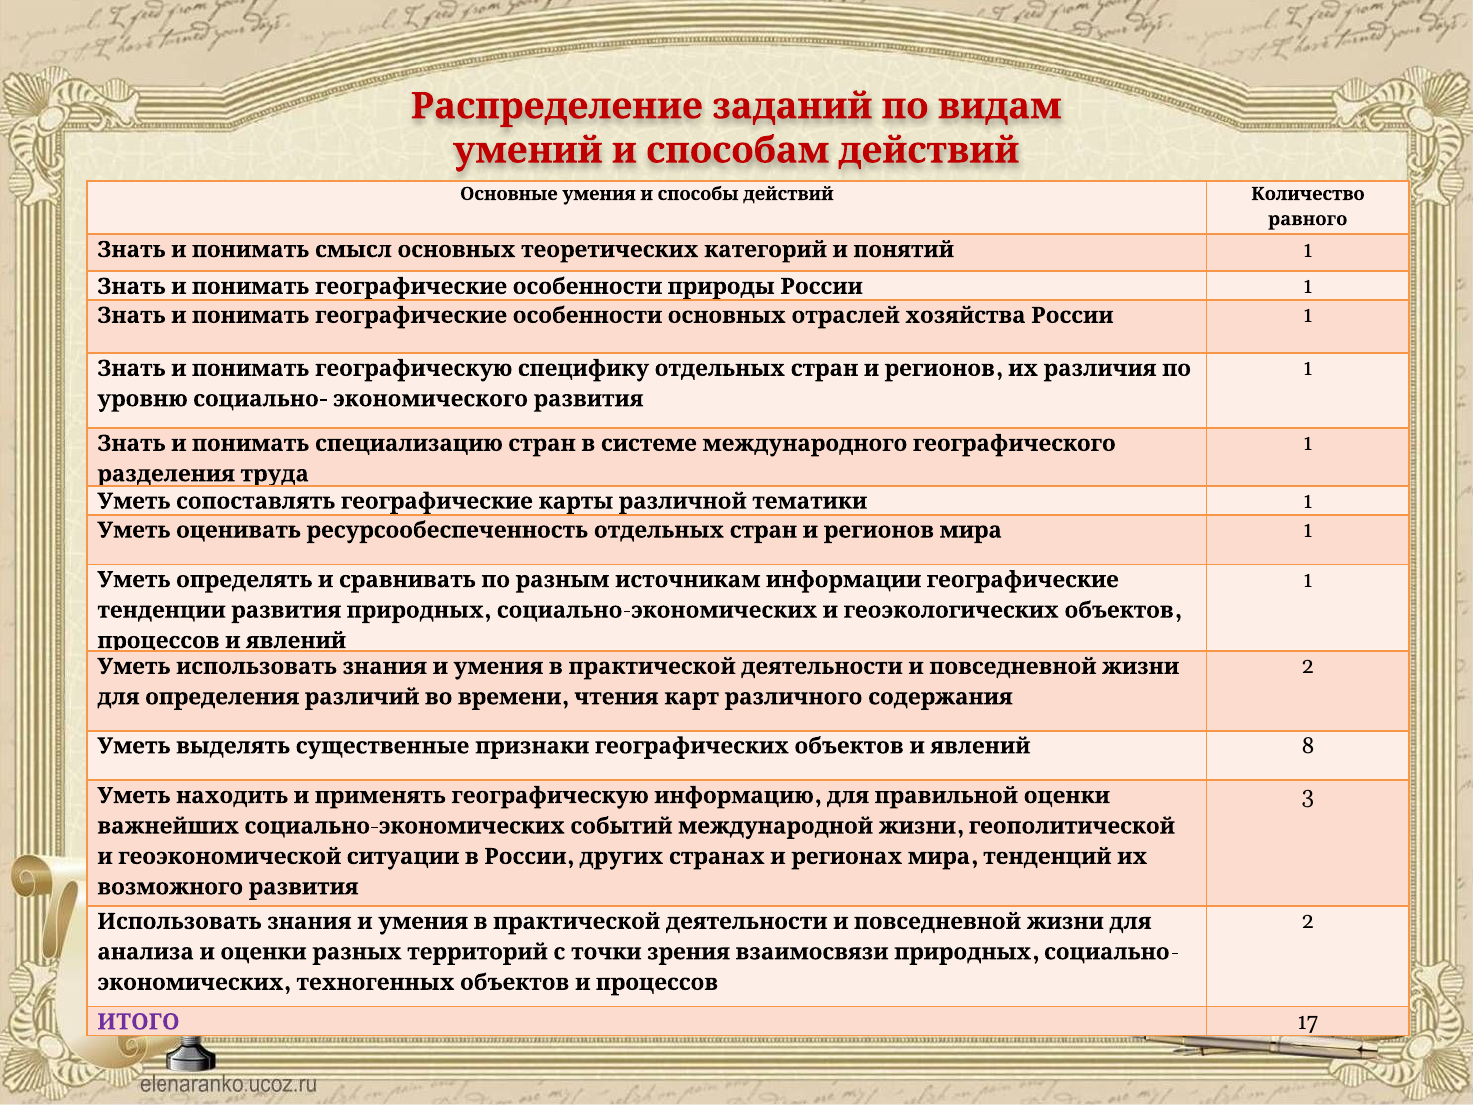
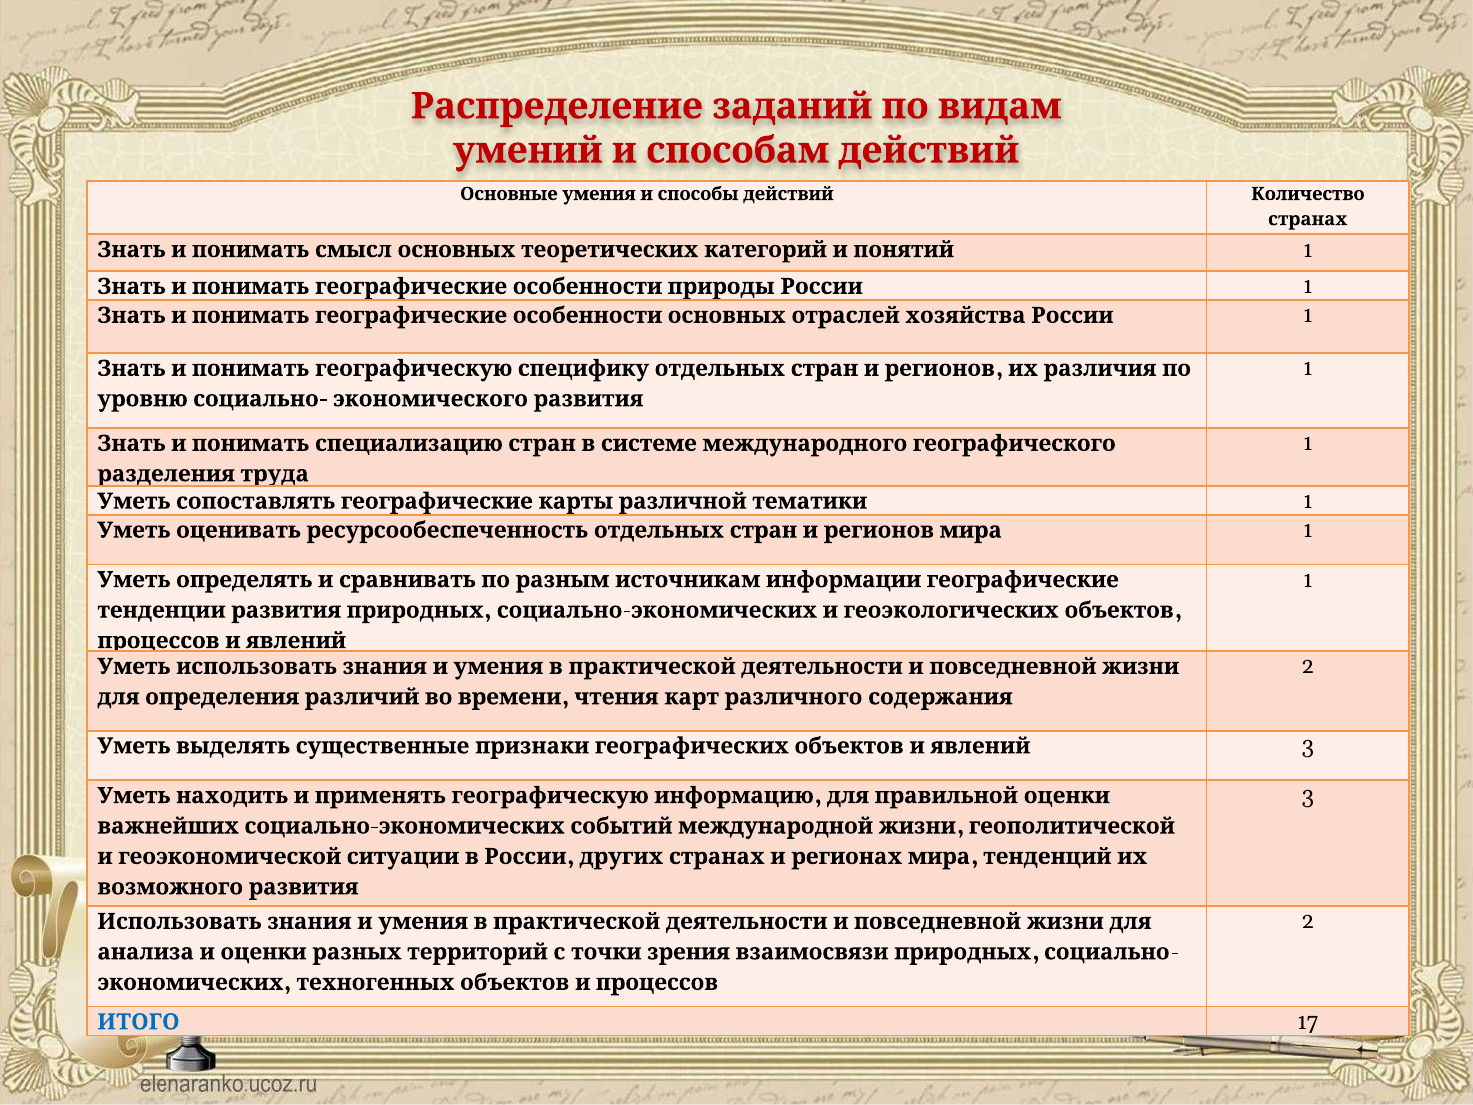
равного at (1308, 219): равного -> странах
8 at (1308, 746): 8 -> 3
ИТОГО colour: purple -> blue
